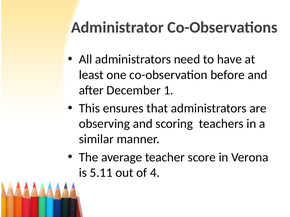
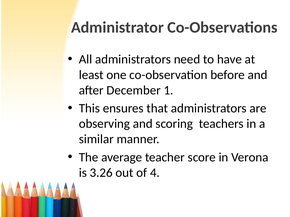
5.11: 5.11 -> 3.26
